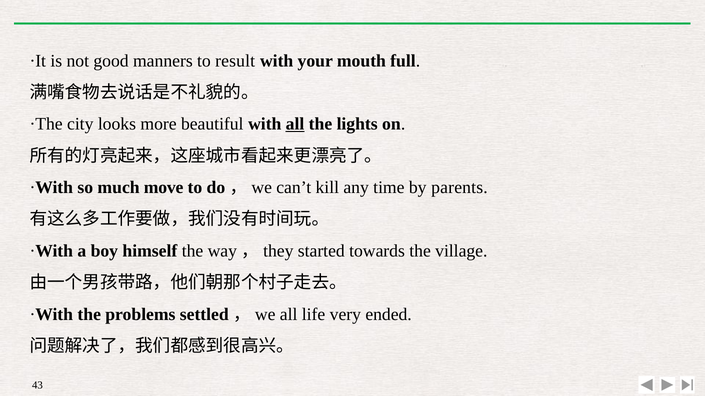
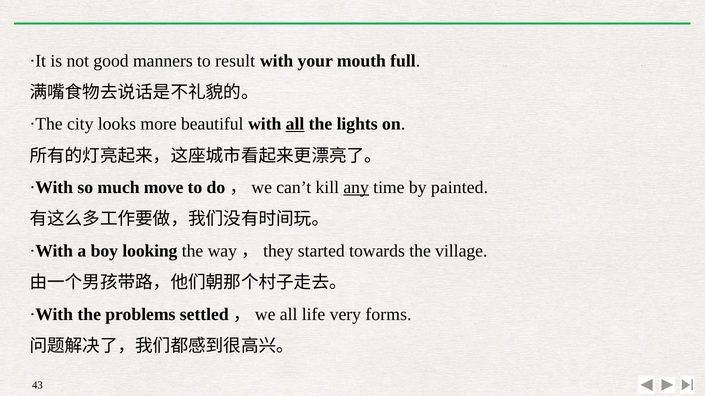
any underline: none -> present
parents: parents -> painted
himself: himself -> looking
ended: ended -> forms
